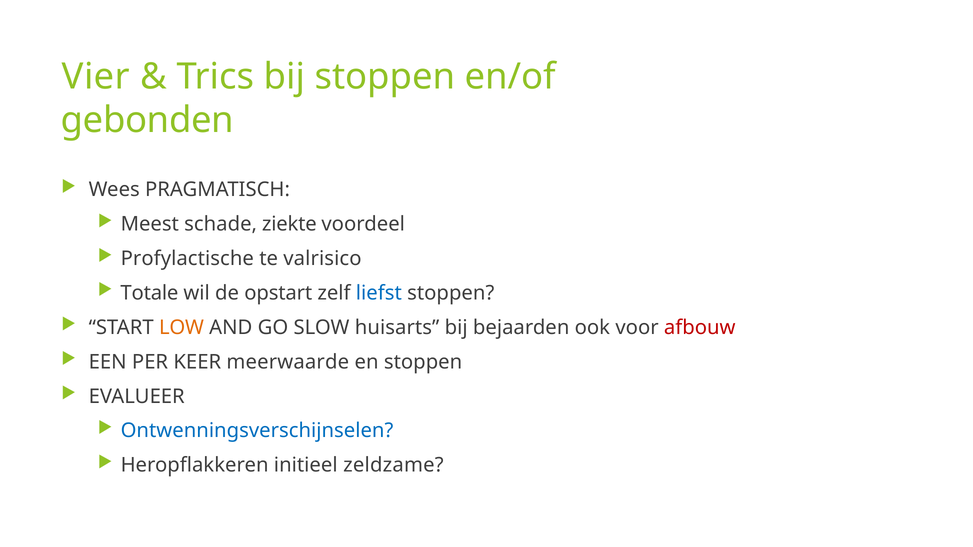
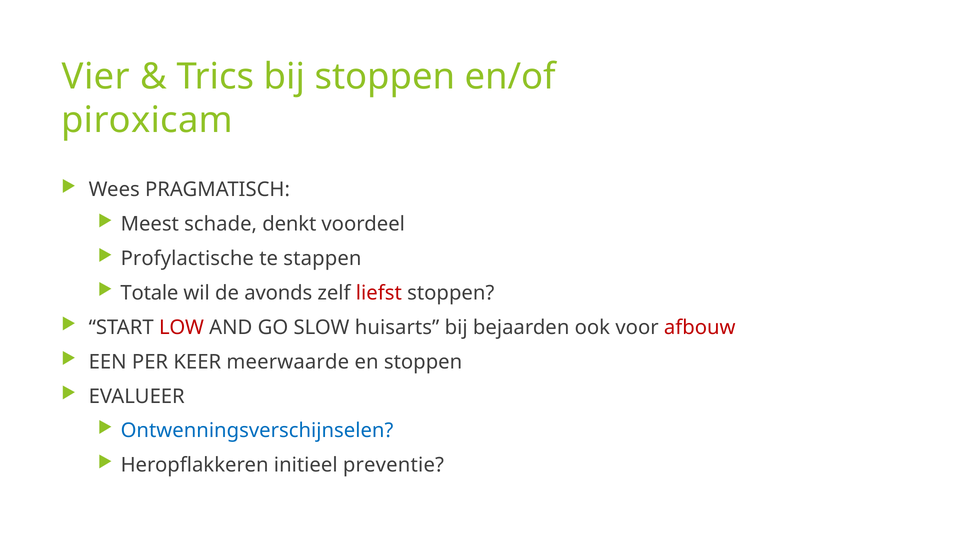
gebonden: gebonden -> piroxicam
ziekte: ziekte -> denkt
valrisico: valrisico -> stappen
opstart: opstart -> avonds
liefst colour: blue -> red
LOW colour: orange -> red
zeldzame: zeldzame -> preventie
